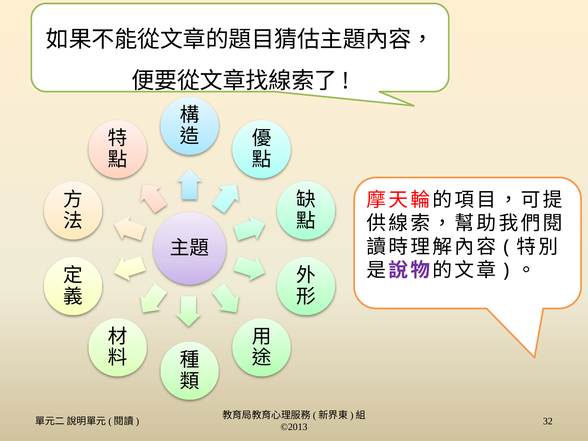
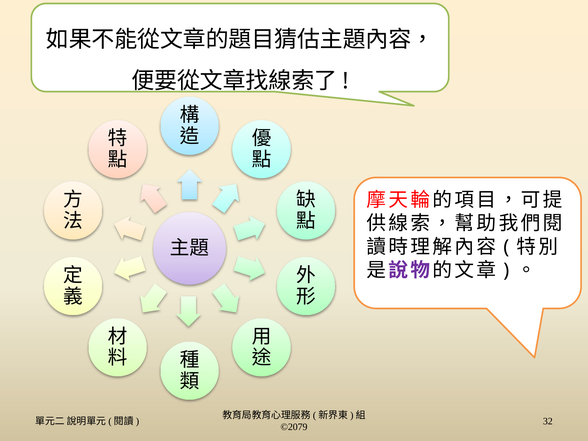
©2013: ©2013 -> ©2079
